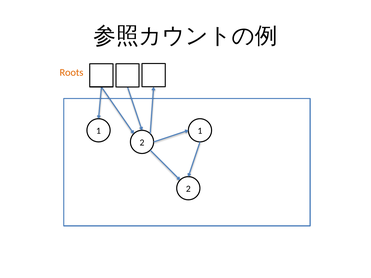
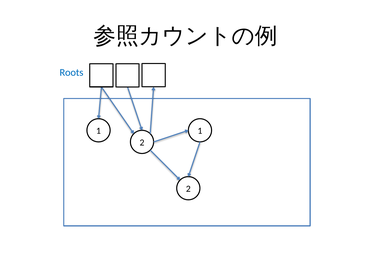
Roots colour: orange -> blue
